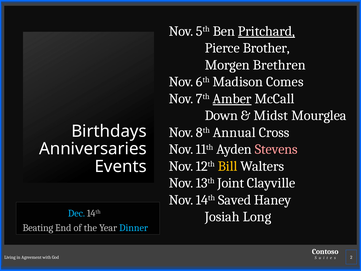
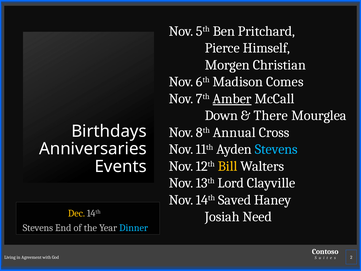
Pritchard underline: present -> none
Brother: Brother -> Himself
Brethren: Brethren -> Christian
Midst: Midst -> There
Stevens at (276, 149) colour: pink -> light blue
Joint: Joint -> Lord
Dec colour: light blue -> yellow
Long: Long -> Need
Beating at (38, 228): Beating -> Stevens
